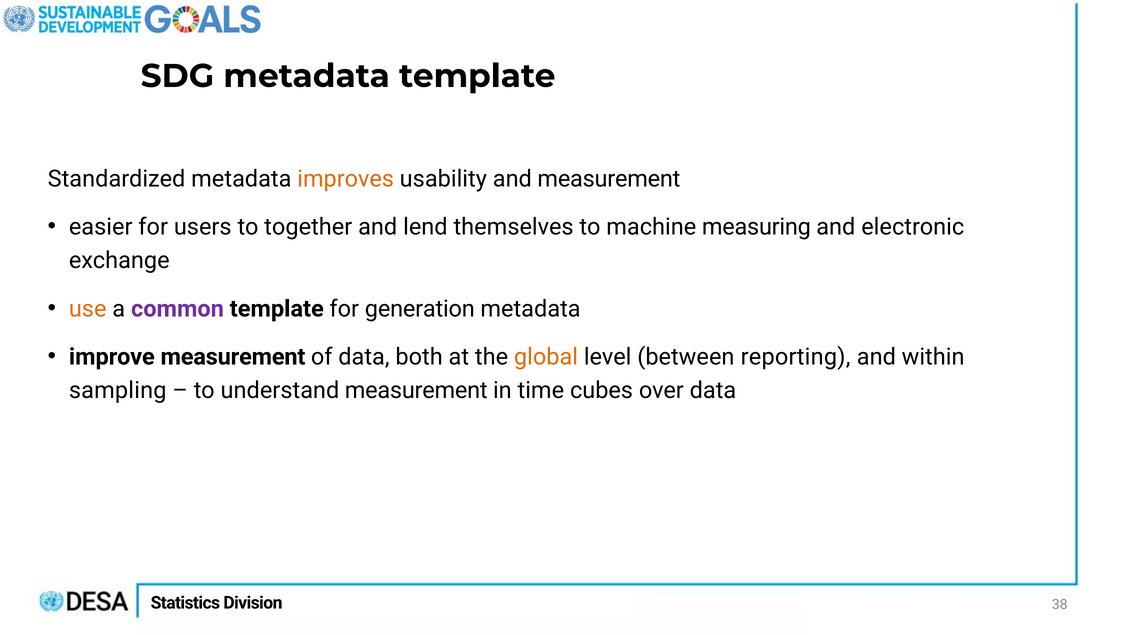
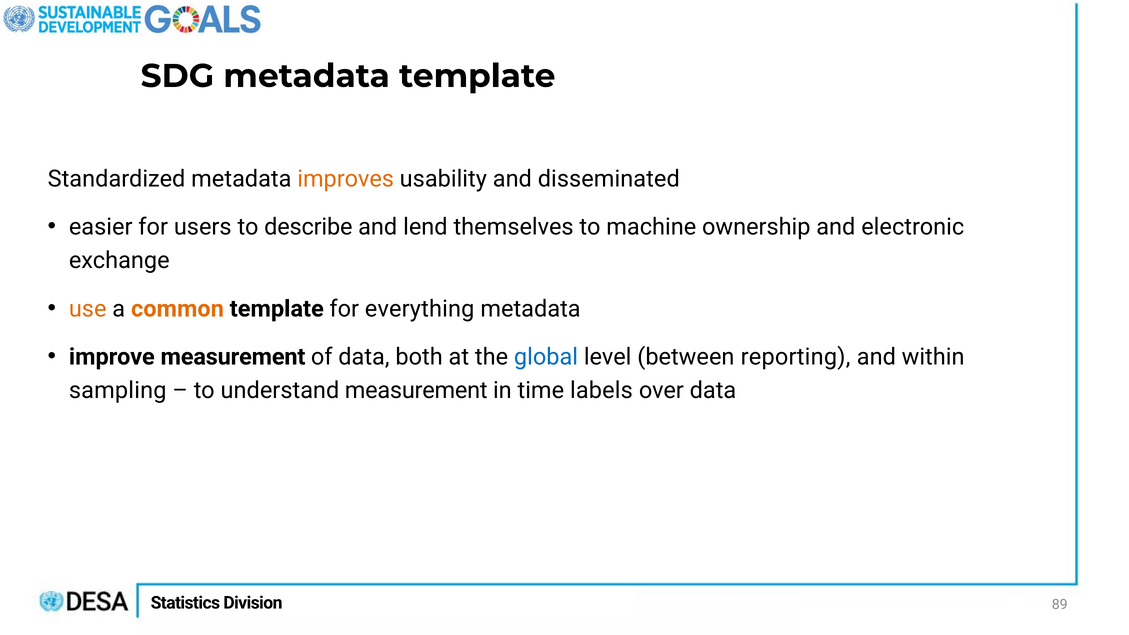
and measurement: measurement -> disseminated
together: together -> describe
measuring: measuring -> ownership
common colour: purple -> orange
generation: generation -> everything
global colour: orange -> blue
cubes: cubes -> labels
38: 38 -> 89
